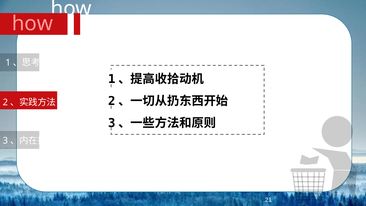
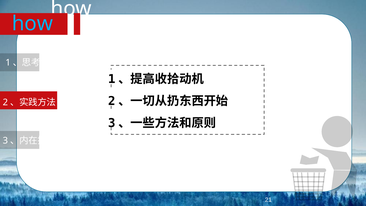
how at (32, 23) colour: pink -> light blue
